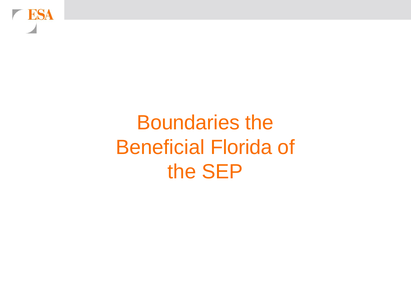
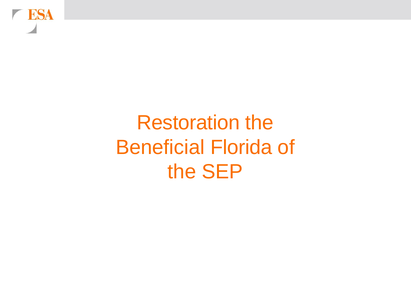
Boundaries: Boundaries -> Restoration
